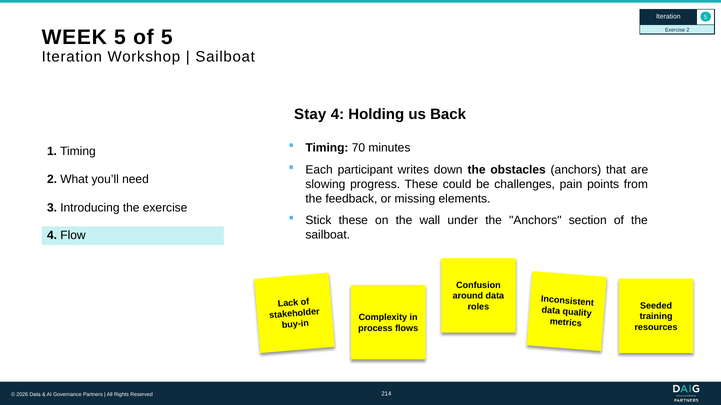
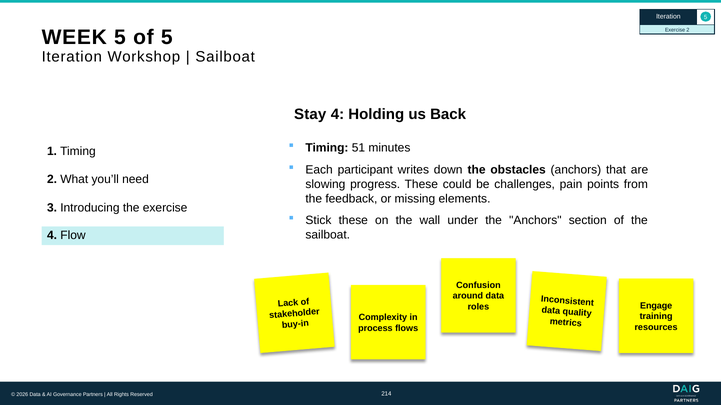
70: 70 -> 51
Seeded: Seeded -> Engage
